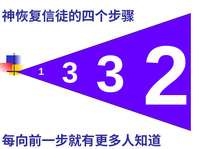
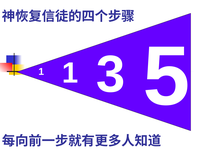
1 3: 3 -> 1
2: 2 -> 5
